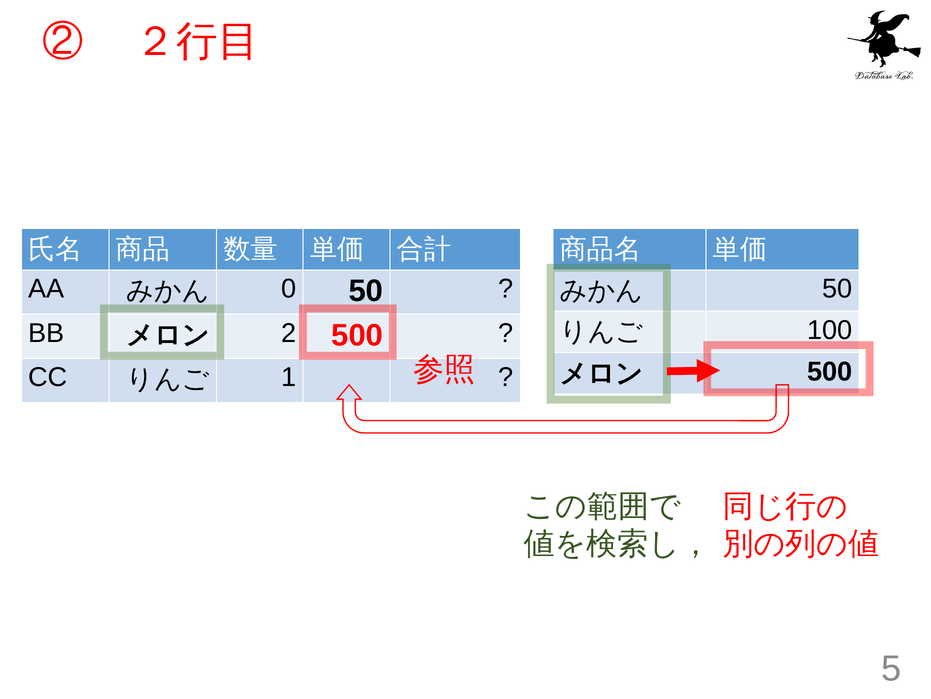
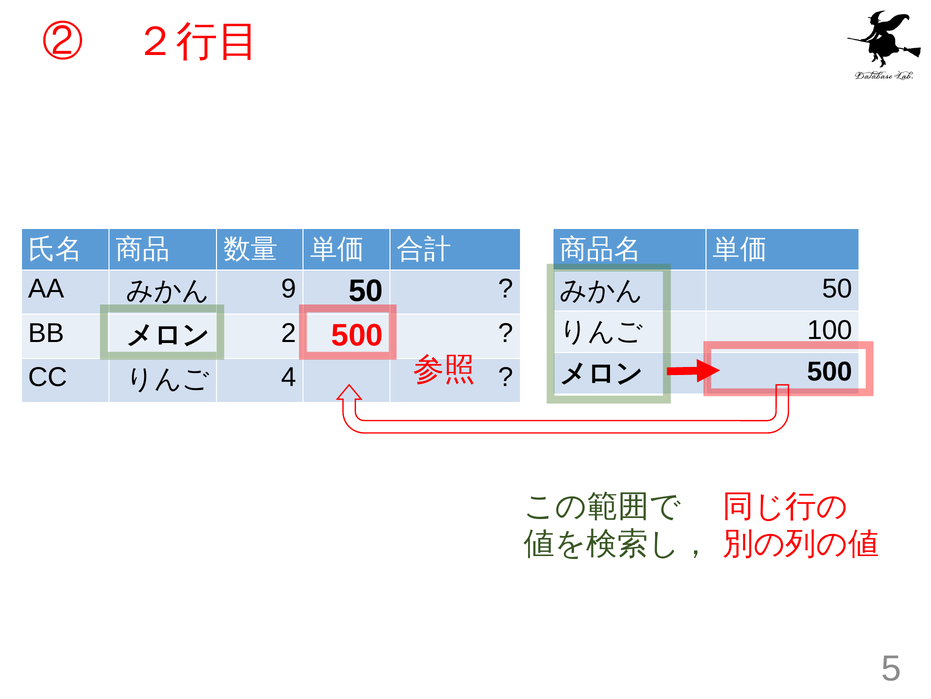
0: 0 -> 9
1: 1 -> 4
